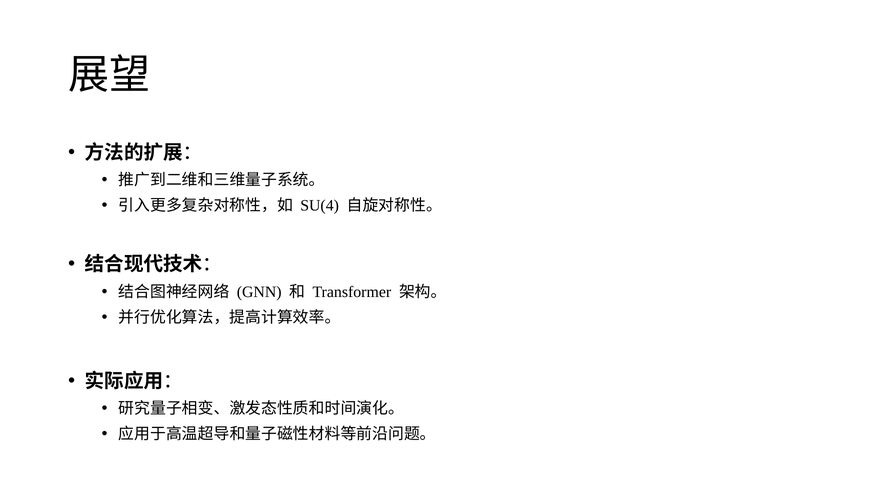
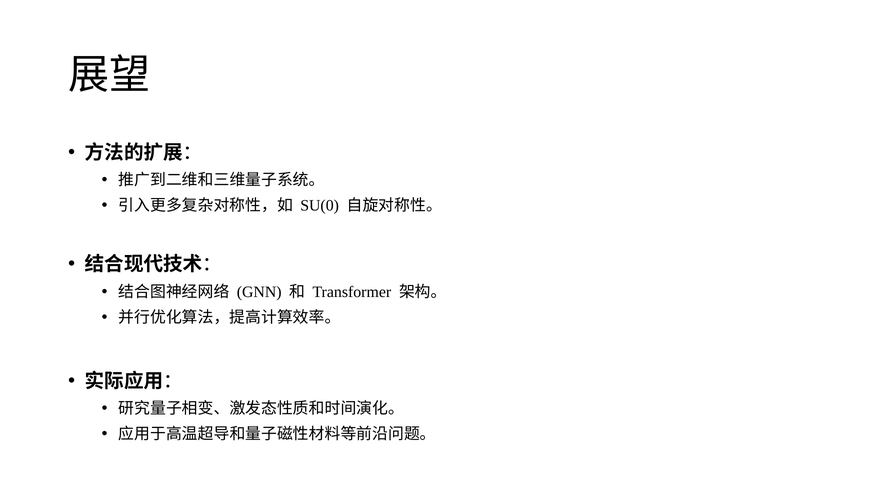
SU(4: SU(4 -> SU(0
